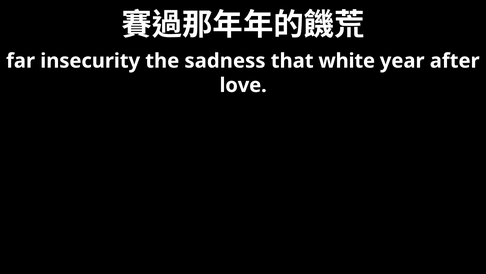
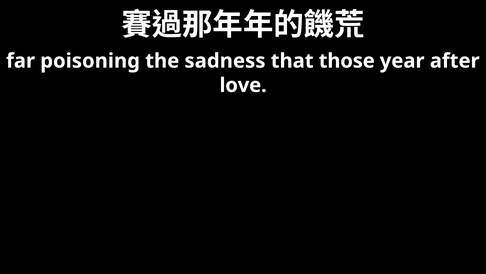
insecurity: insecurity -> poisoning
white: white -> those
